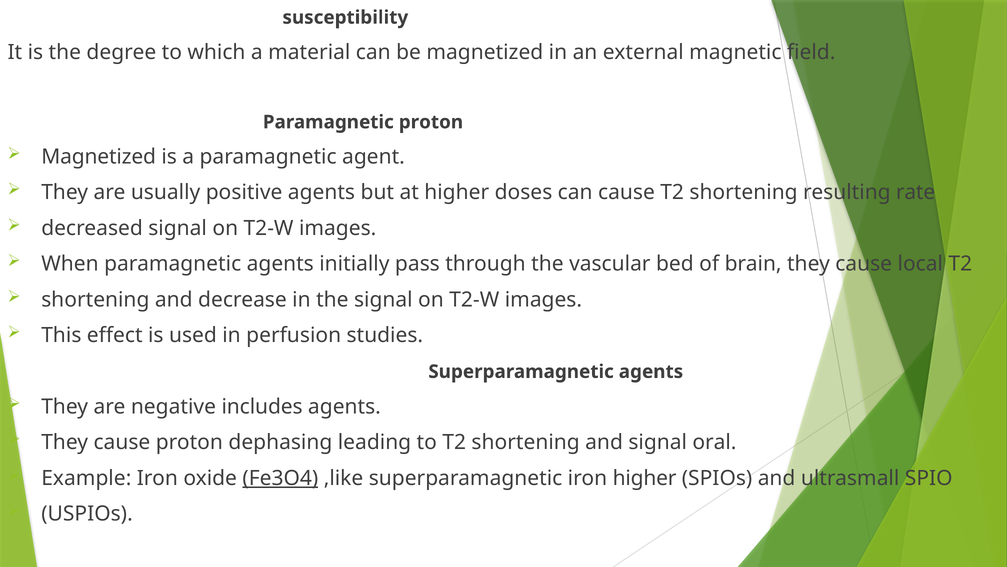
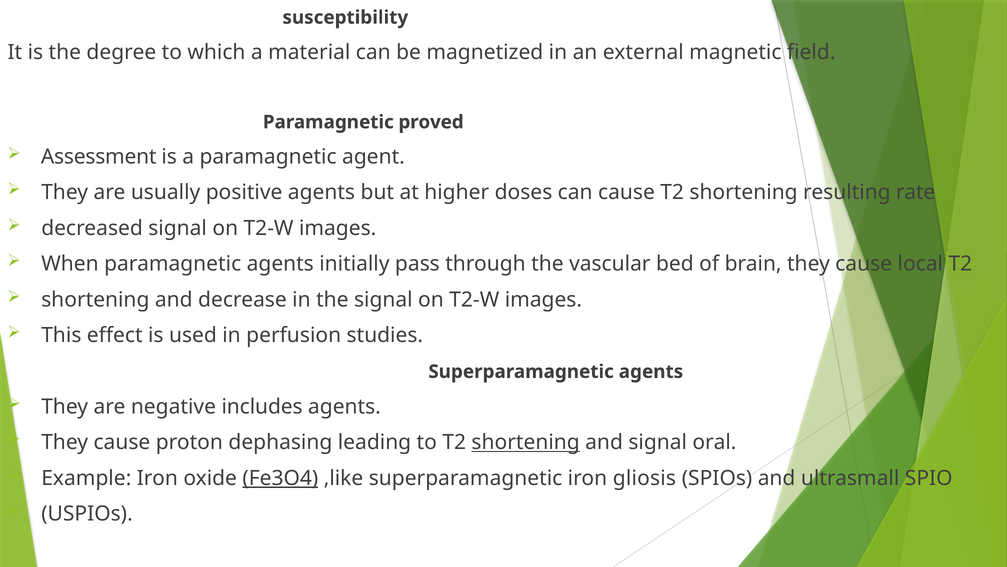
Paramagnetic proton: proton -> proved
Magnetized at (99, 157): Magnetized -> Assessment
shortening at (526, 442) underline: none -> present
iron higher: higher -> gliosis
